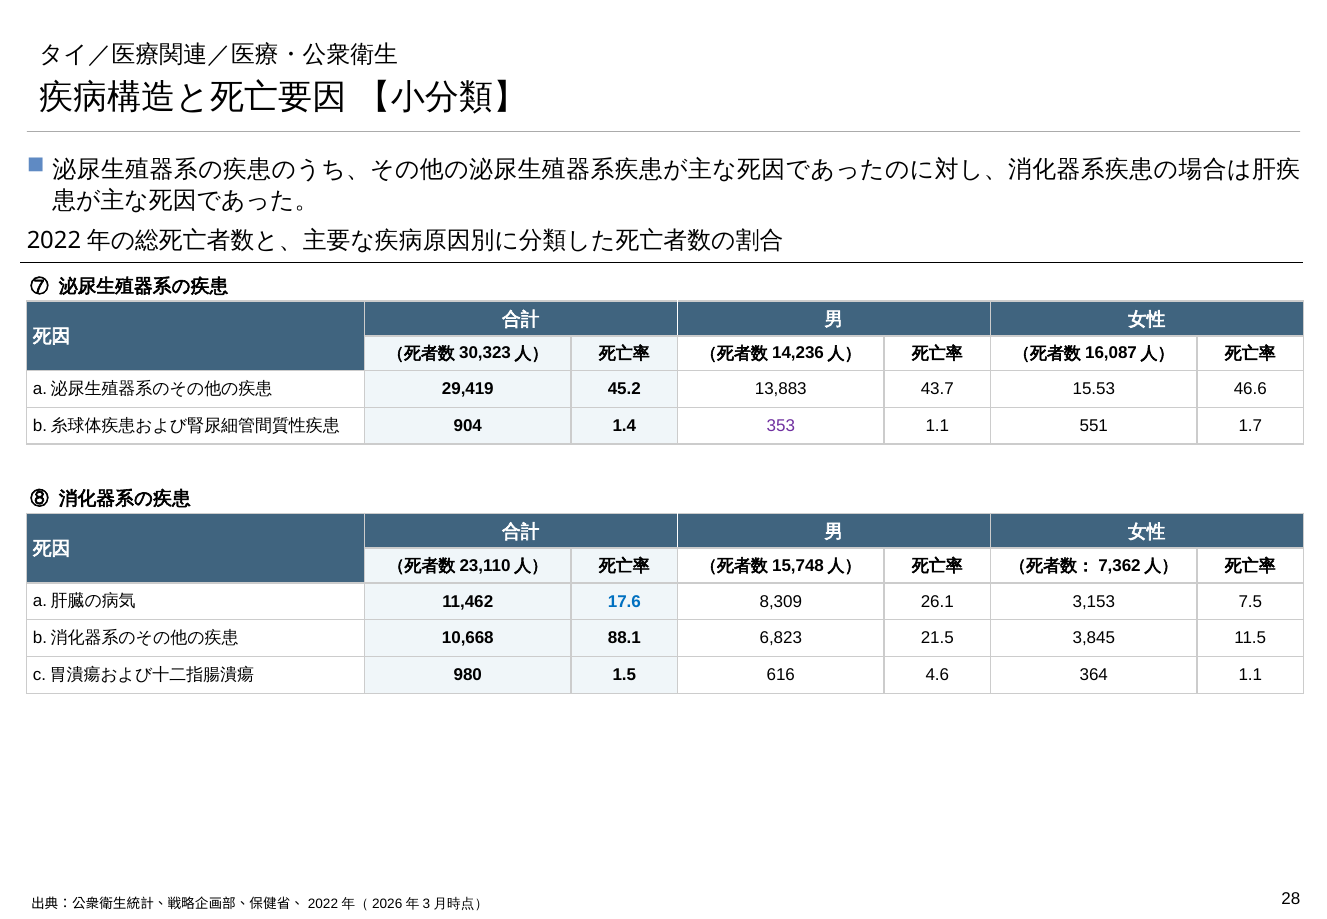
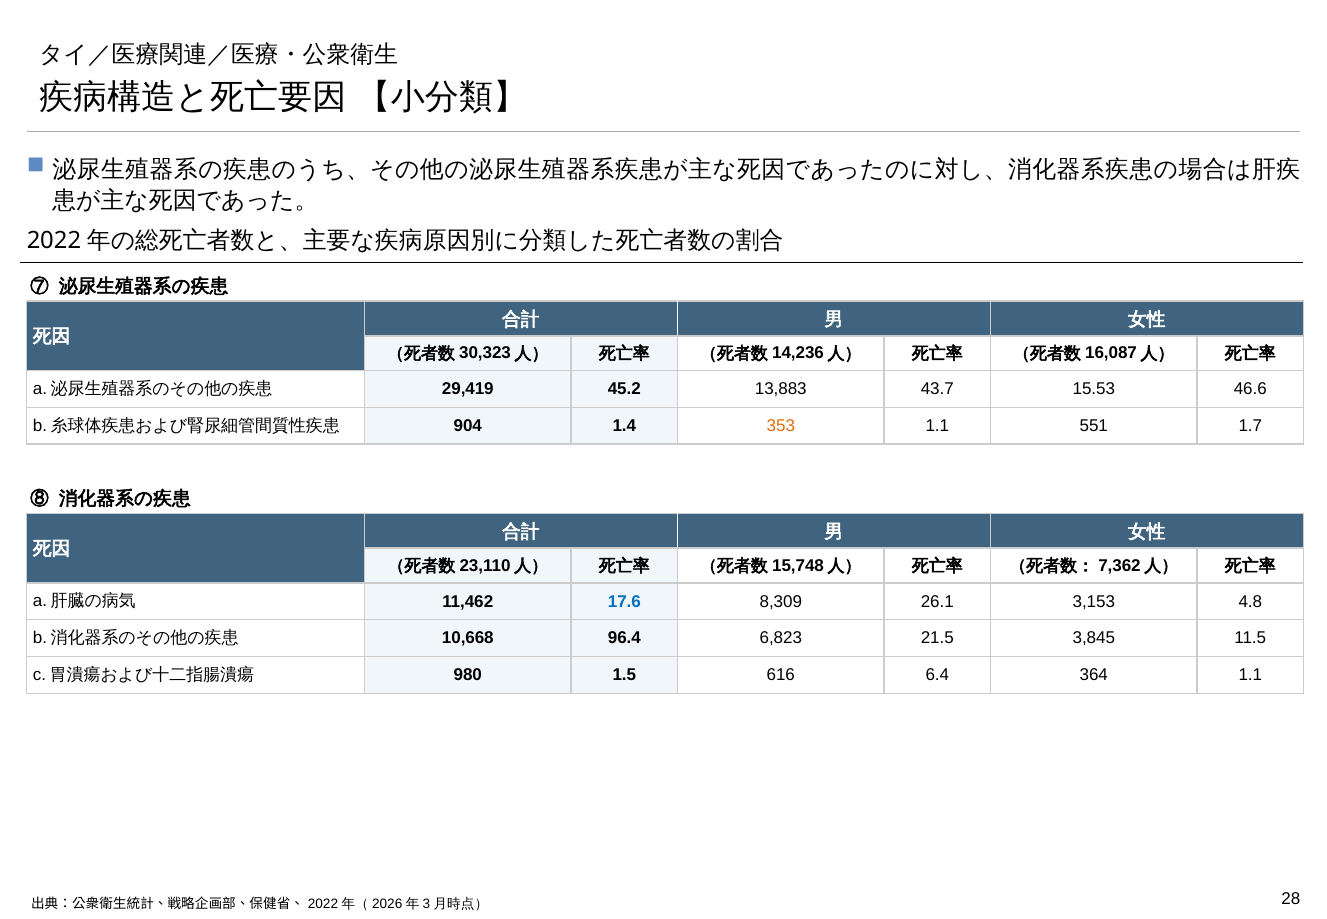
353 colour: purple -> orange
7.5: 7.5 -> 4.8
88.1: 88.1 -> 96.4
4.6: 4.6 -> 6.4
